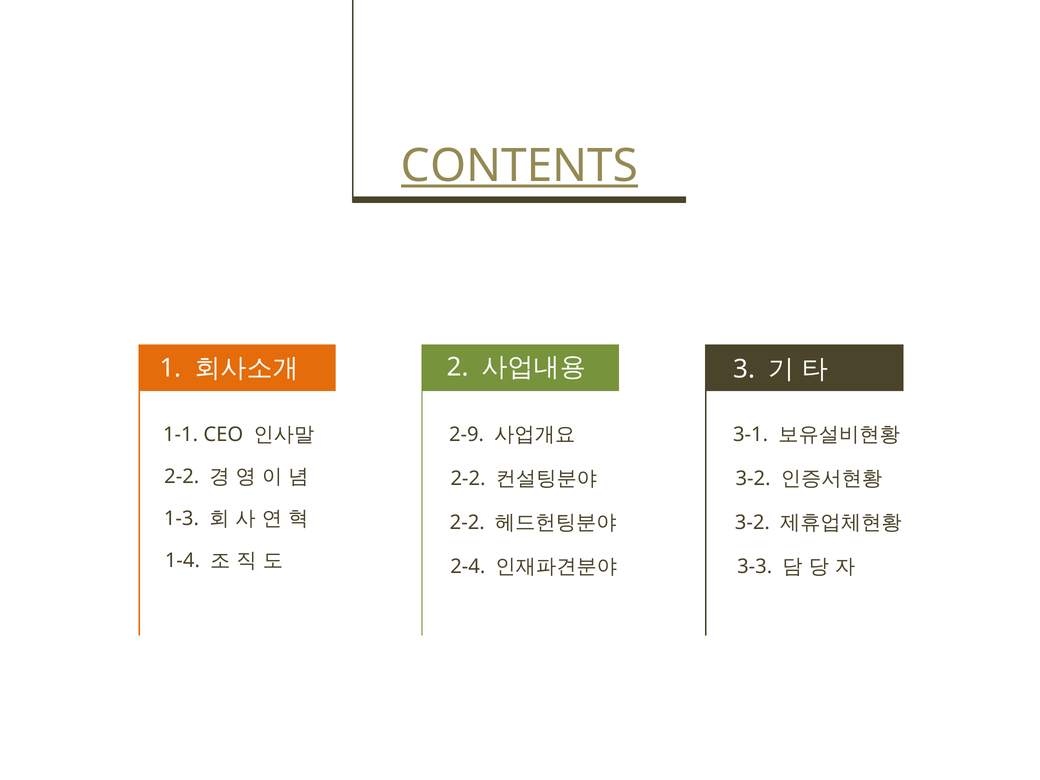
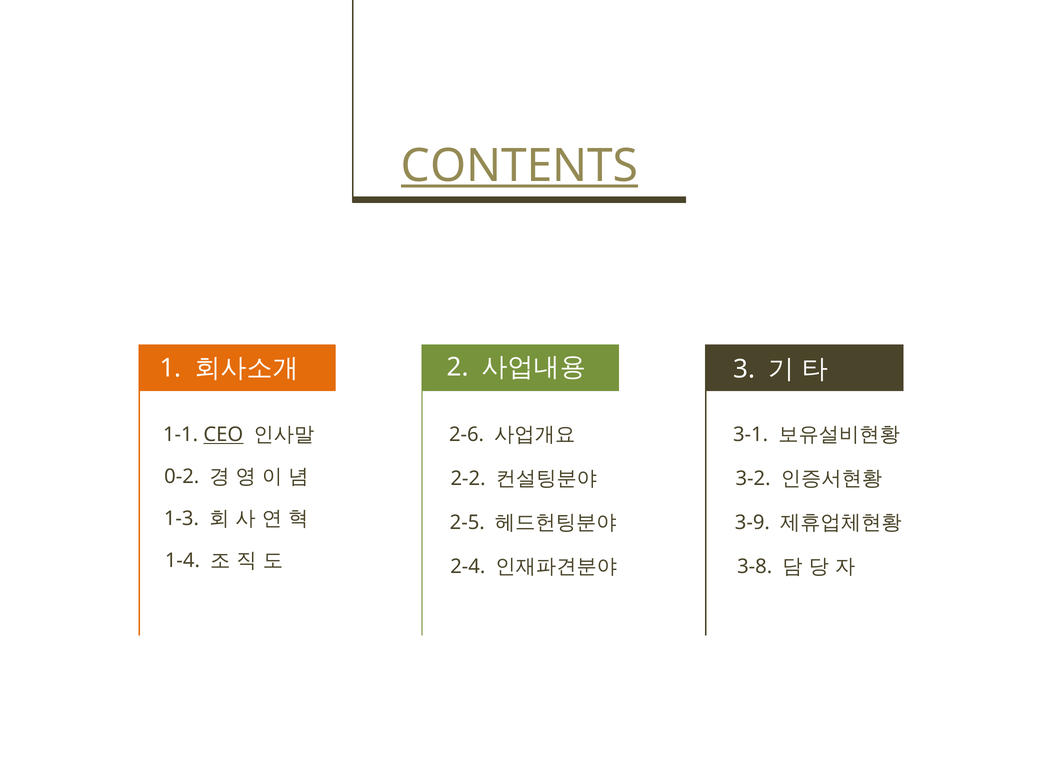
CEO underline: none -> present
2-9: 2-9 -> 2-6
2-2 at (182, 477): 2-2 -> 0-2
3-2 at (752, 523): 3-2 -> 3-9
2-2 at (467, 523): 2-2 -> 2-5
3-3: 3-3 -> 3-8
